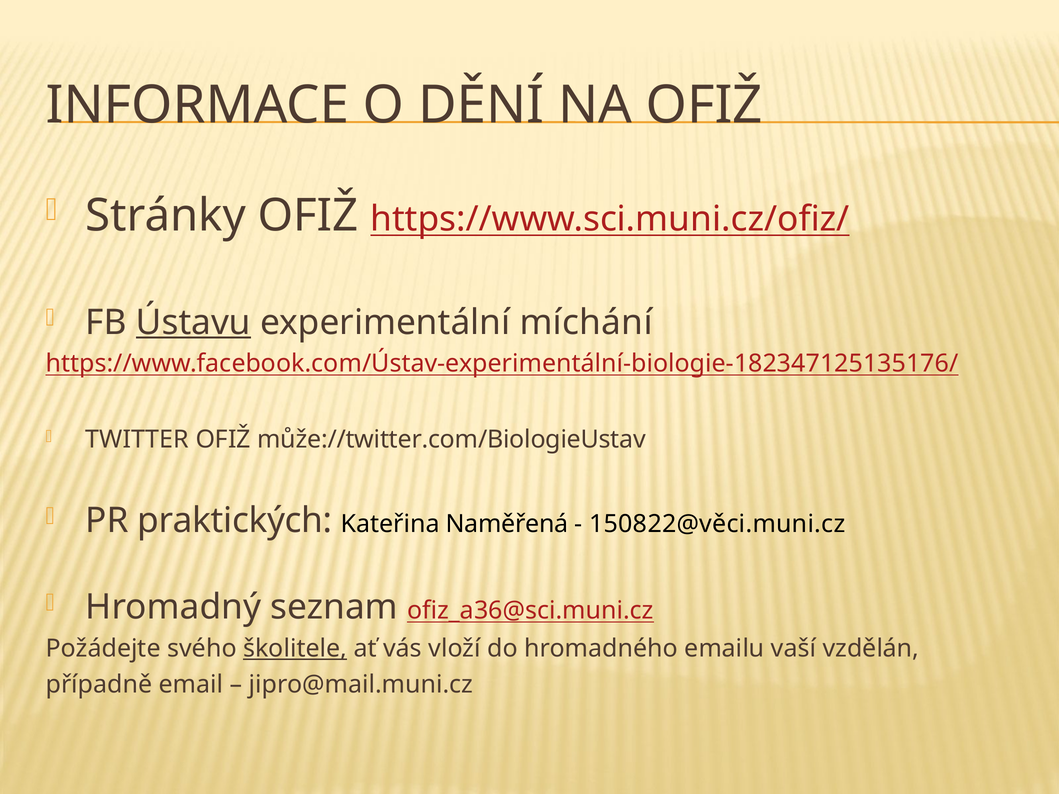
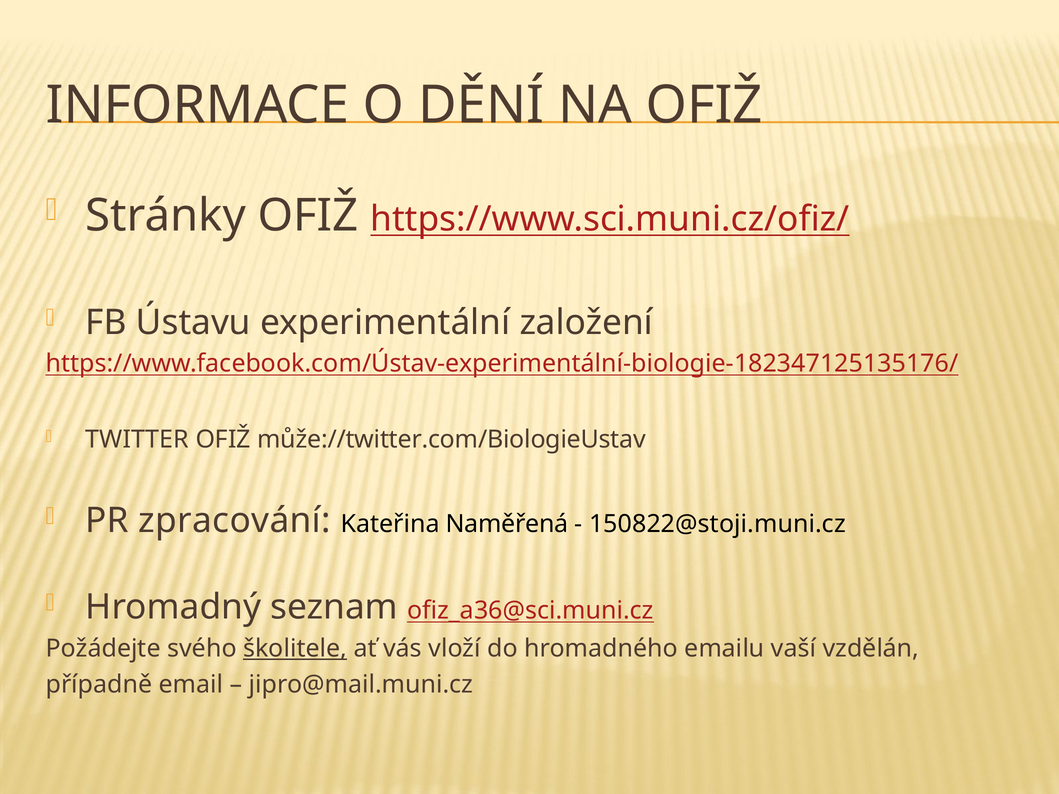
Ústavu underline: present -> none
míchání: míchání -> založení
praktických: praktických -> zpracování
150822@věci.muni.cz: 150822@věci.muni.cz -> 150822@stoji.muni.cz
